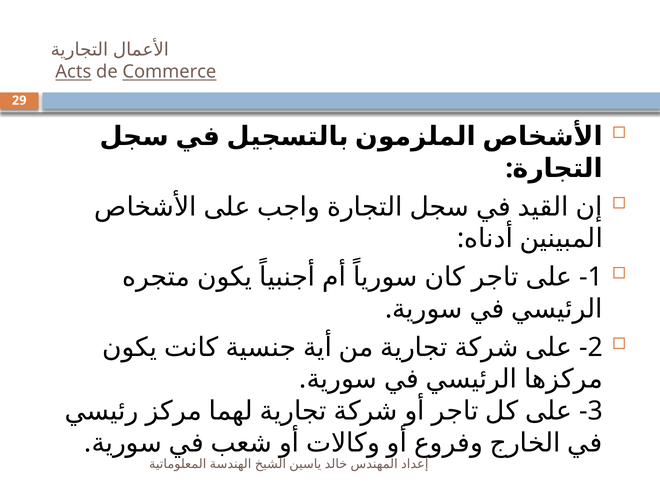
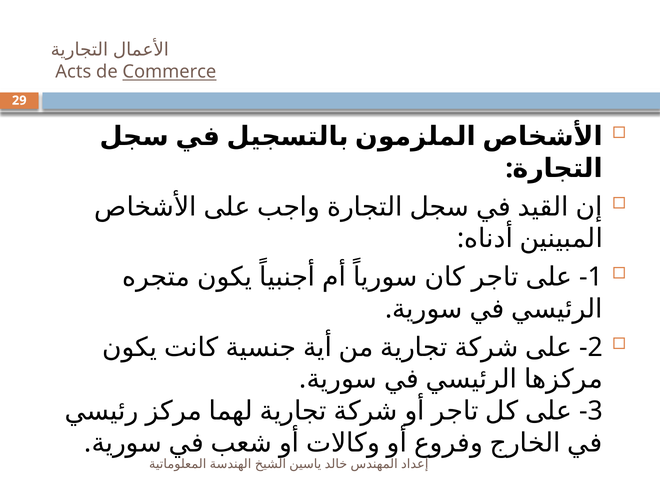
Acts underline: present -> none
